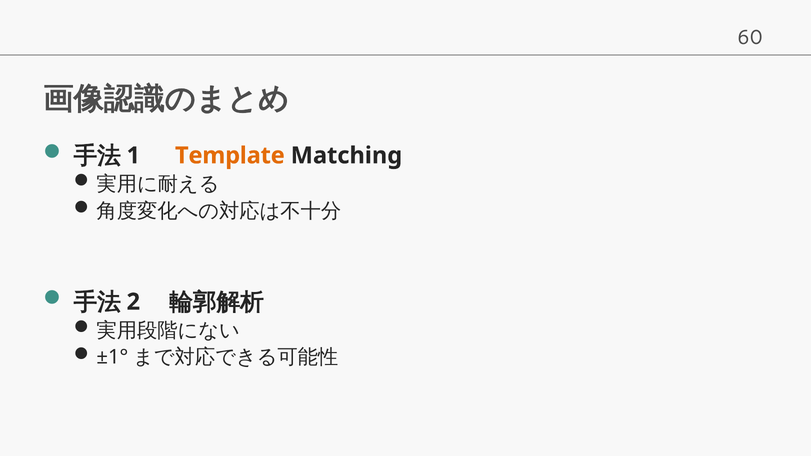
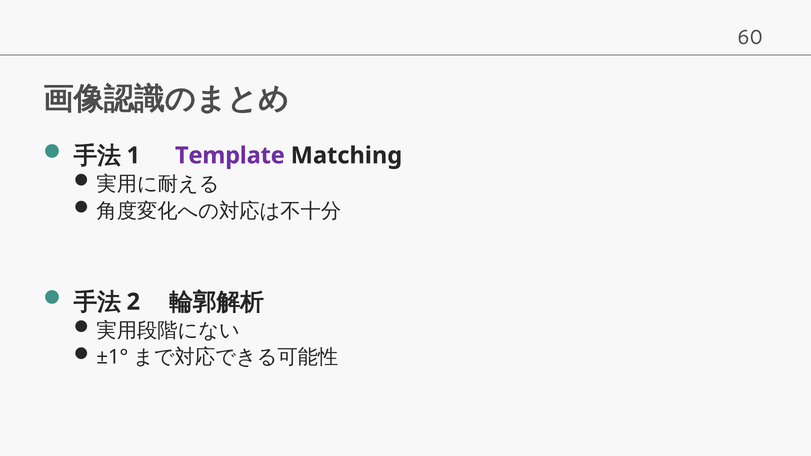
Template colour: orange -> purple
